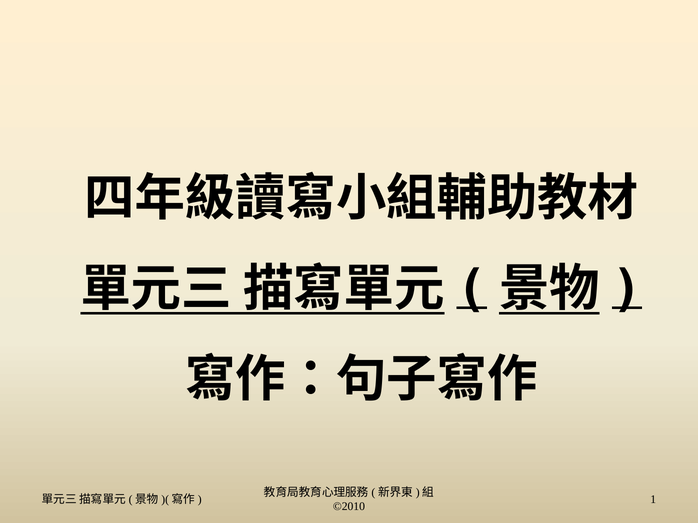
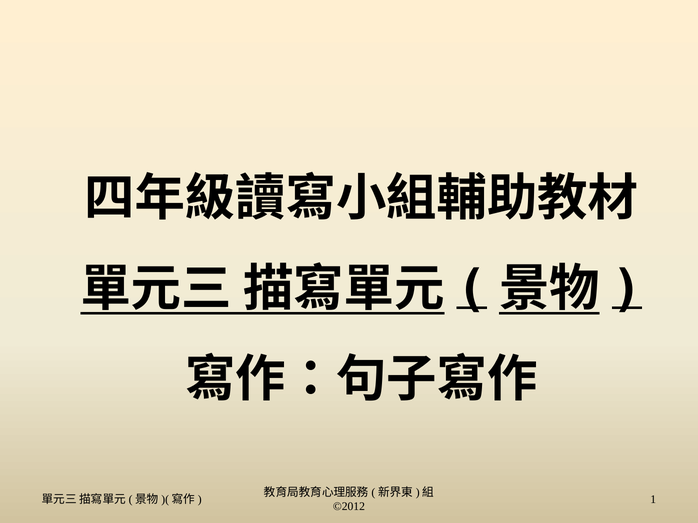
©2010: ©2010 -> ©2012
